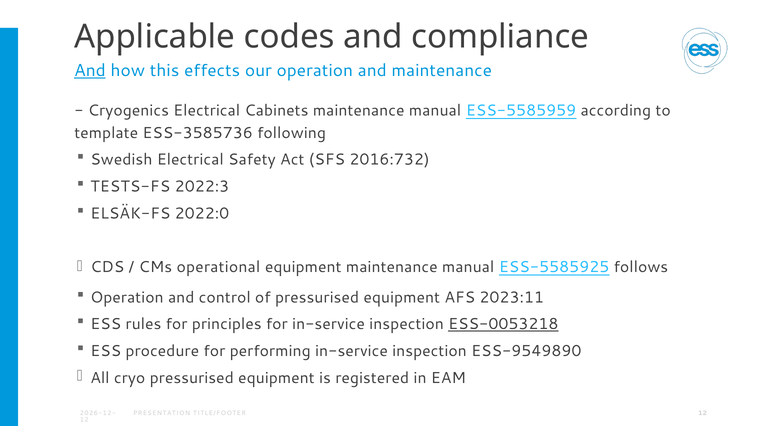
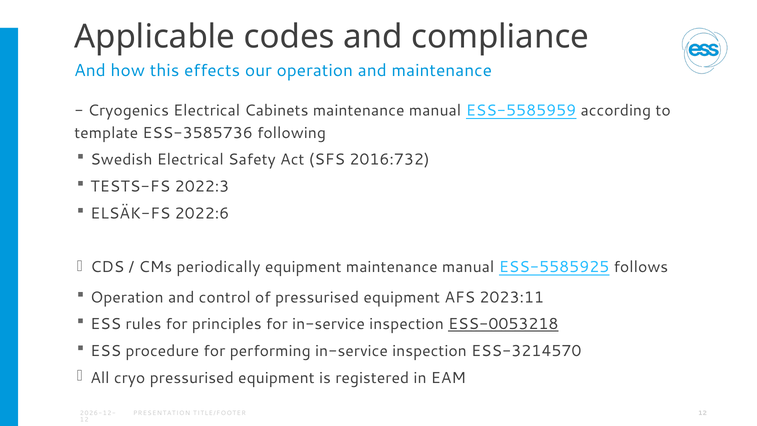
And at (90, 71) underline: present -> none
2022:0: 2022:0 -> 2022:6
operational: operational -> periodically
ESS-9549890: ESS-9549890 -> ESS-3214570
